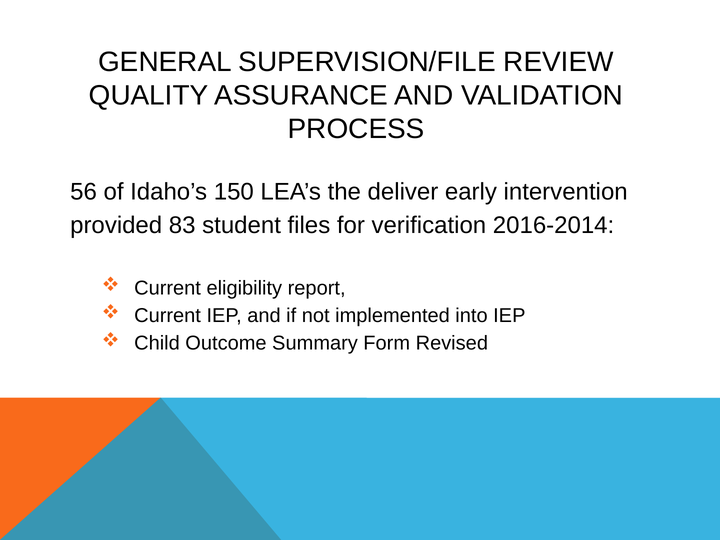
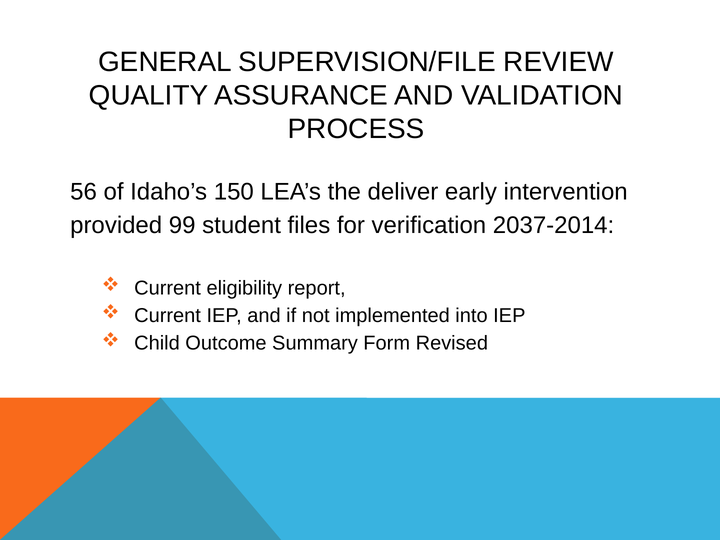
83: 83 -> 99
2016-2014: 2016-2014 -> 2037-2014
